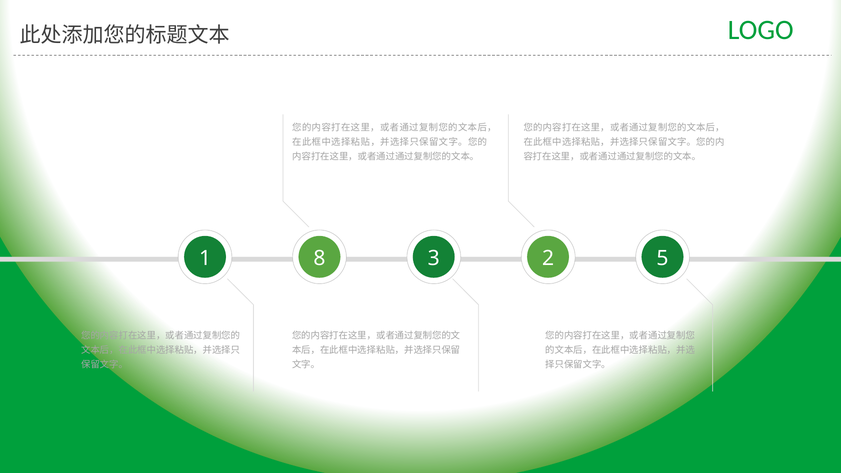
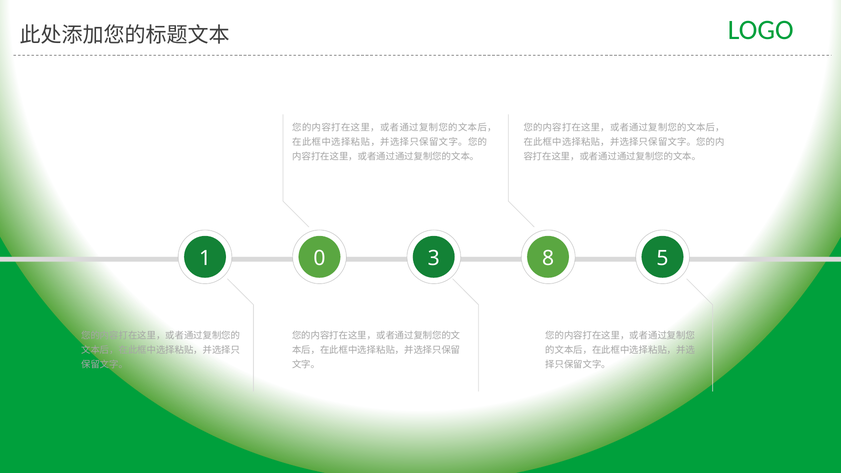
8: 8 -> 0
2: 2 -> 8
